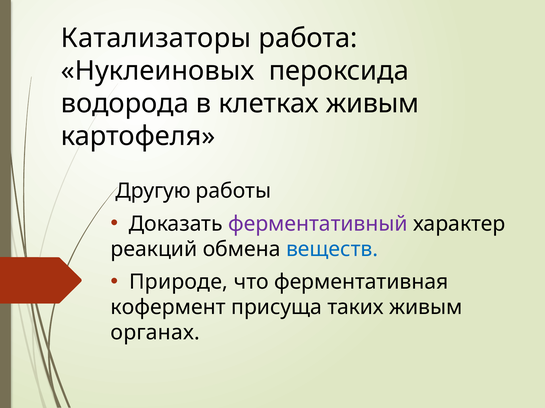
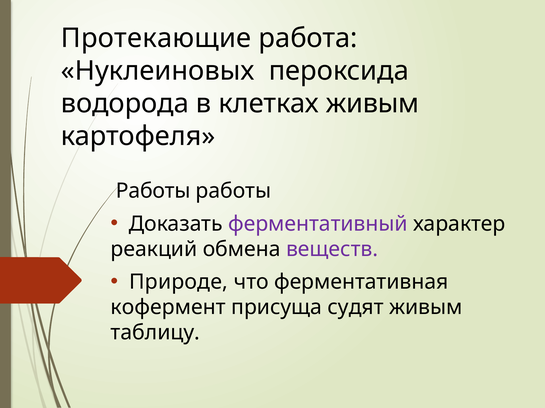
Катализаторы: Катализаторы -> Протекающие
Другую at (153, 191): Другую -> Работы
веществ colour: blue -> purple
таких: таких -> судят
органах: органах -> таблицу
